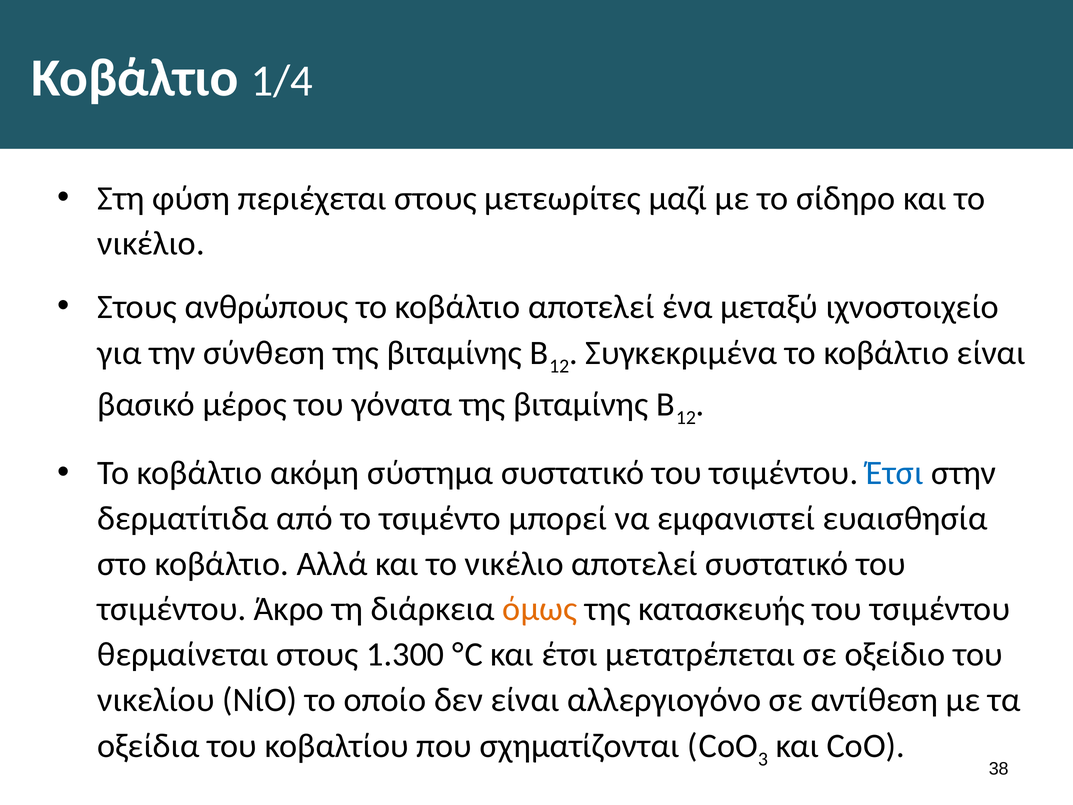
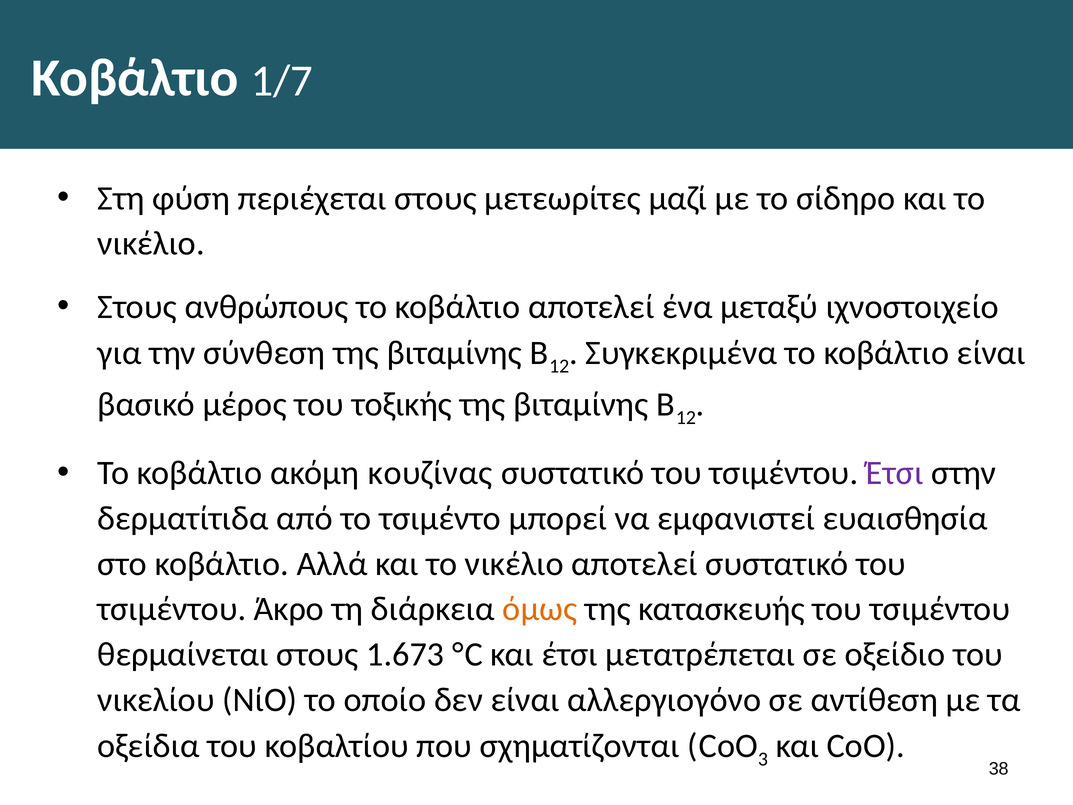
1/4: 1/4 -> 1/7
γόνατα: γόνατα -> τοξικής
σύστημα: σύστημα -> κουζίνας
Έτσι at (895, 473) colour: blue -> purple
1.300: 1.300 -> 1.673
